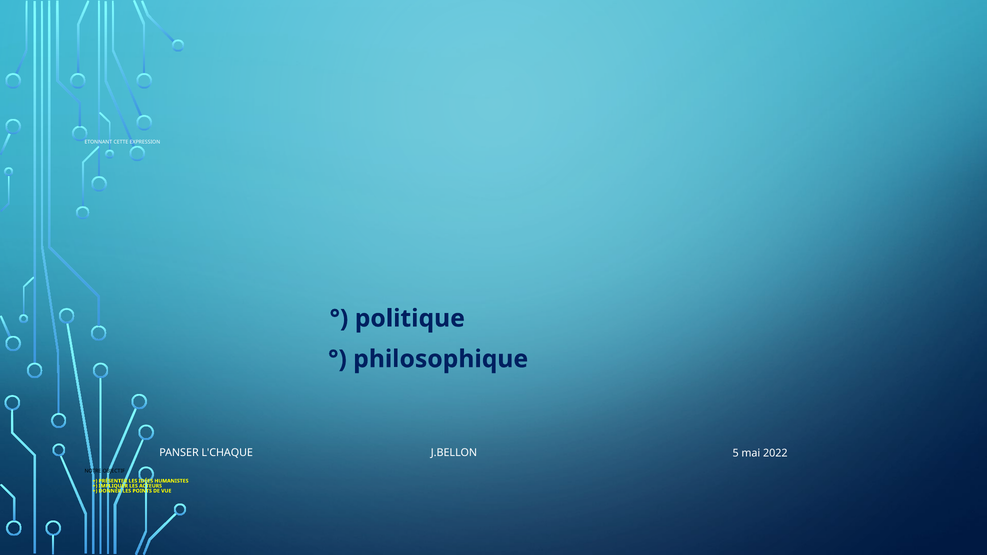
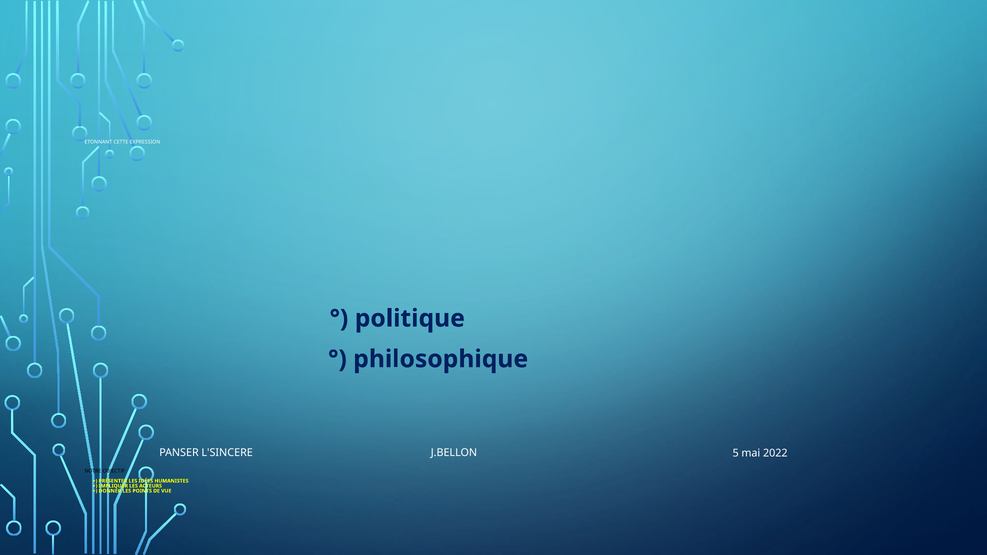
L'CHAQUE: L'CHAQUE -> L'SINCERE
